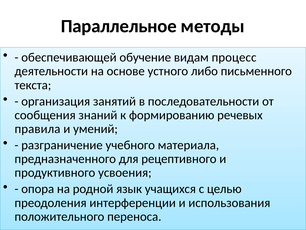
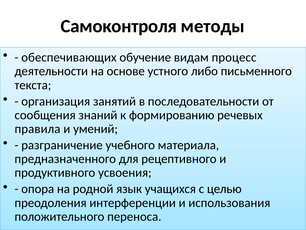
Параллельное: Параллельное -> Самоконтроля
обеспечивающей: обеспечивающей -> обеспечивающих
